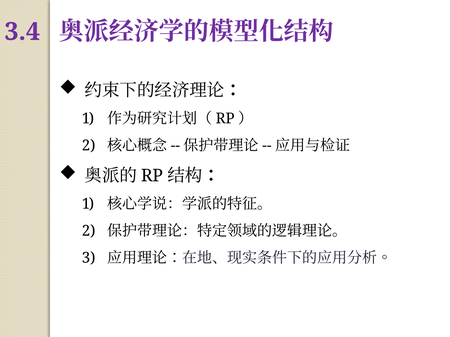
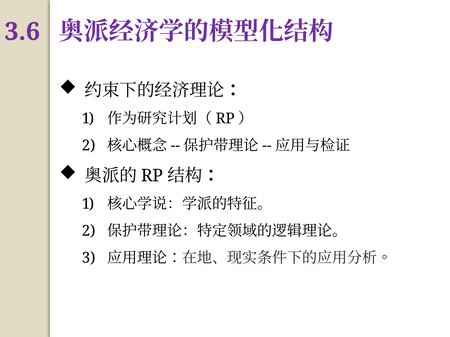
3.4: 3.4 -> 3.6
